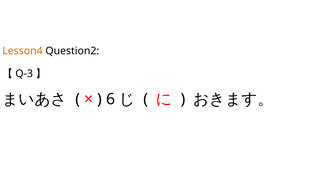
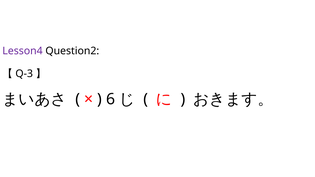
Lesson4 colour: orange -> purple
